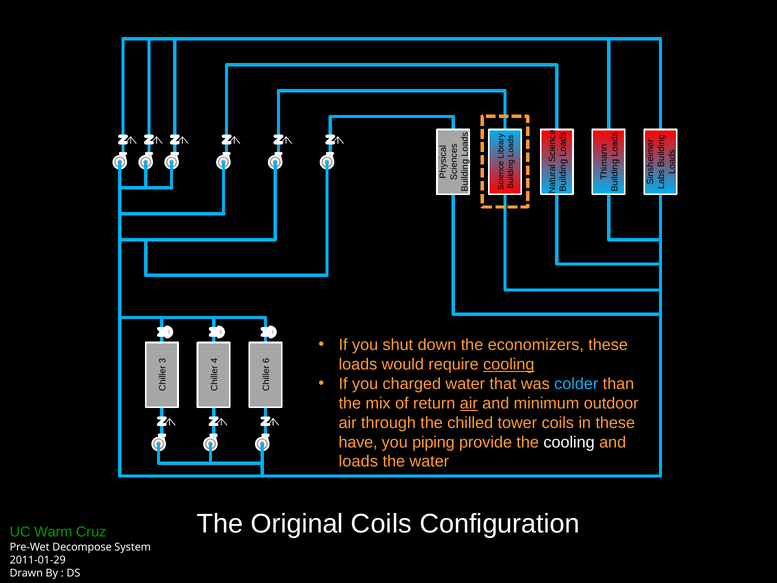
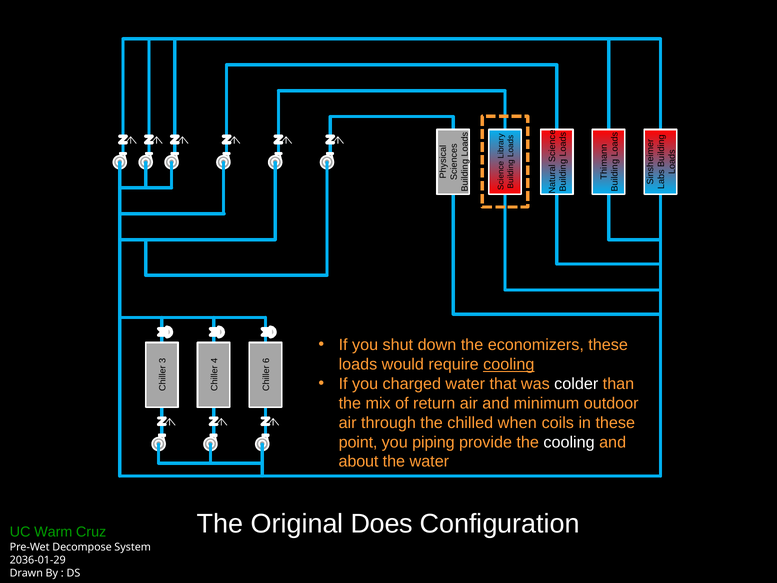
colder colour: light blue -> white
air at (469, 403) underline: present -> none
tower: tower -> when
have: have -> point
loads at (358, 461): loads -> about
Original Coils: Coils -> Does
2011-01-29: 2011-01-29 -> 2036-01-29
